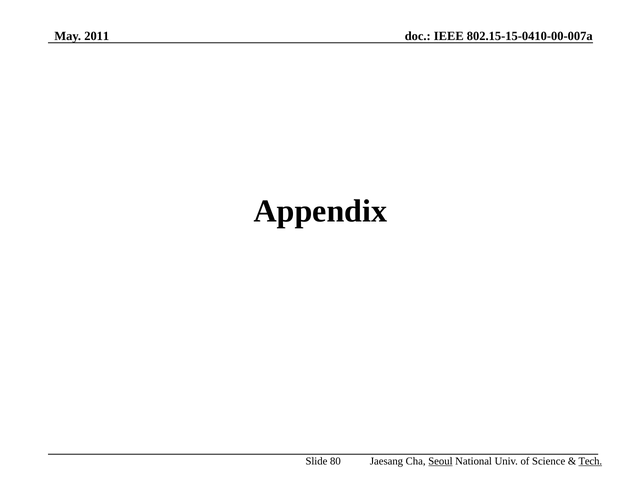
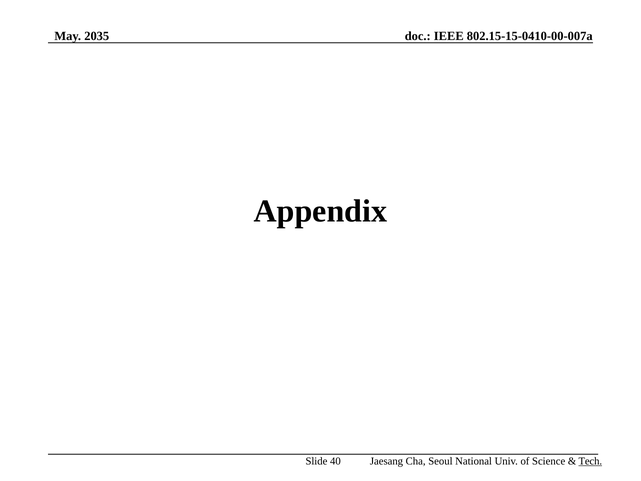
2011: 2011 -> 2035
80: 80 -> 40
Seoul underline: present -> none
